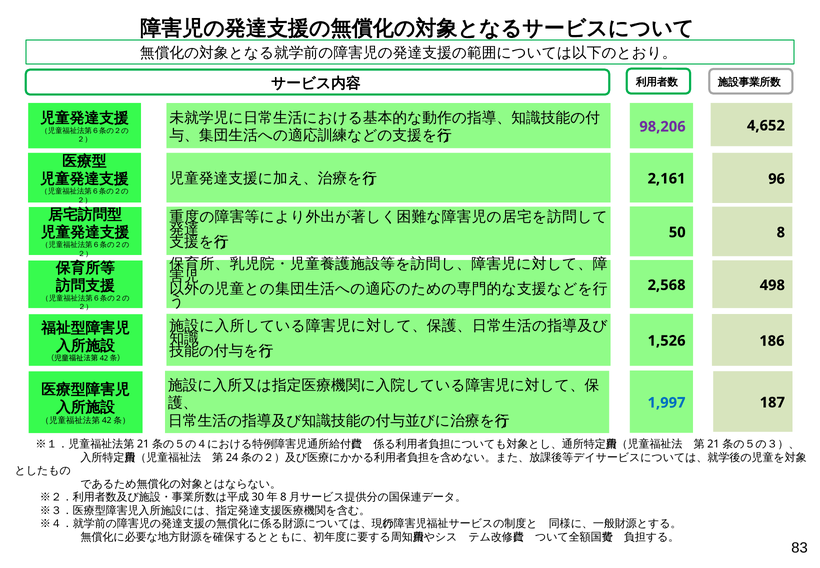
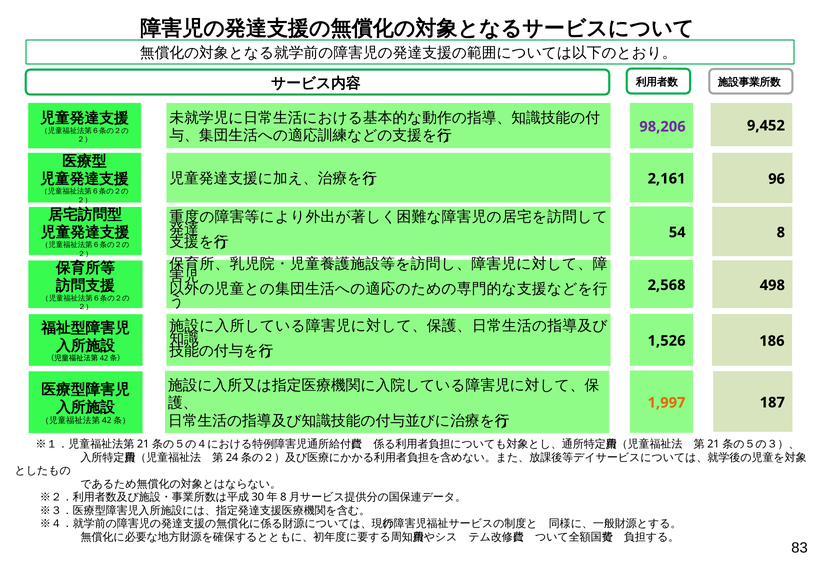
4,652: 4,652 -> 9,452
50: 50 -> 54
1,997 colour: blue -> orange
